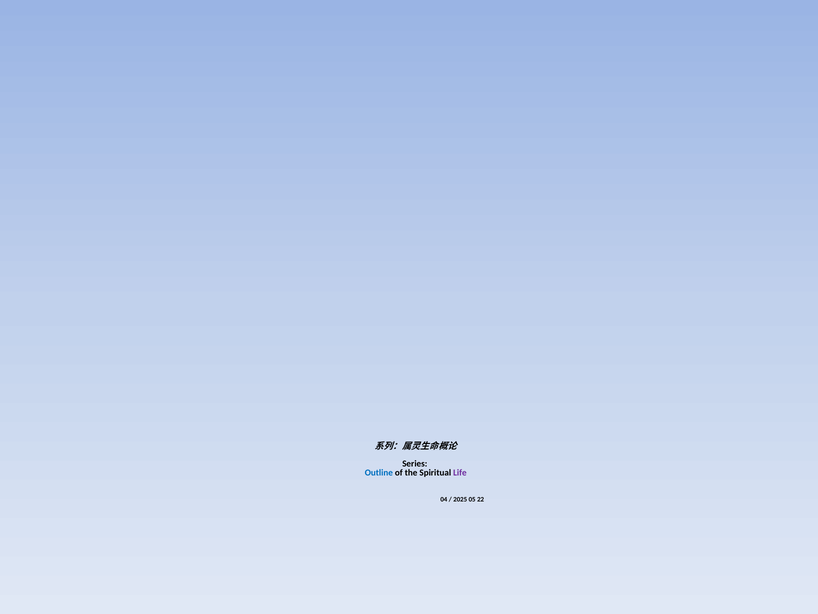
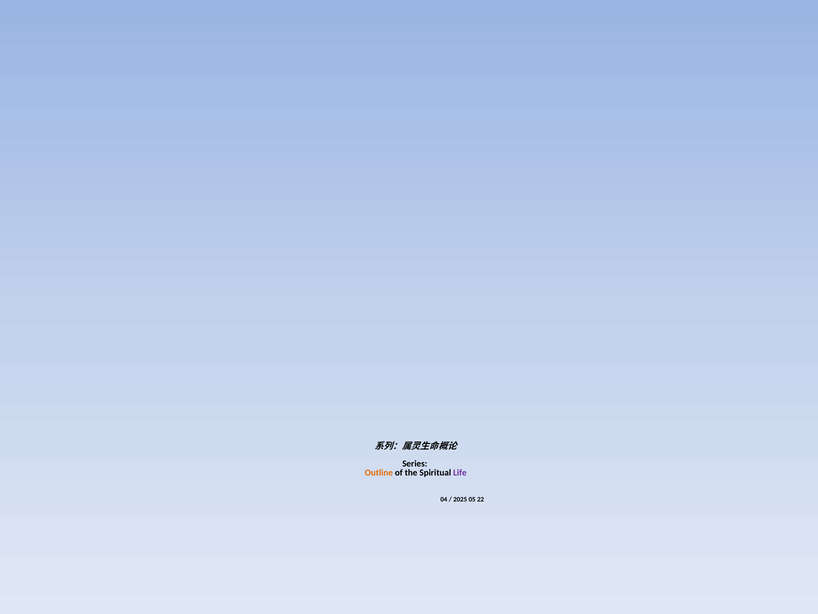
Outline colour: blue -> orange
